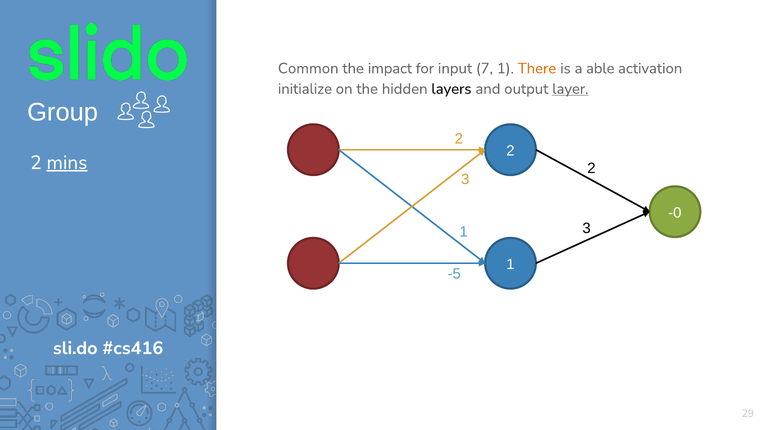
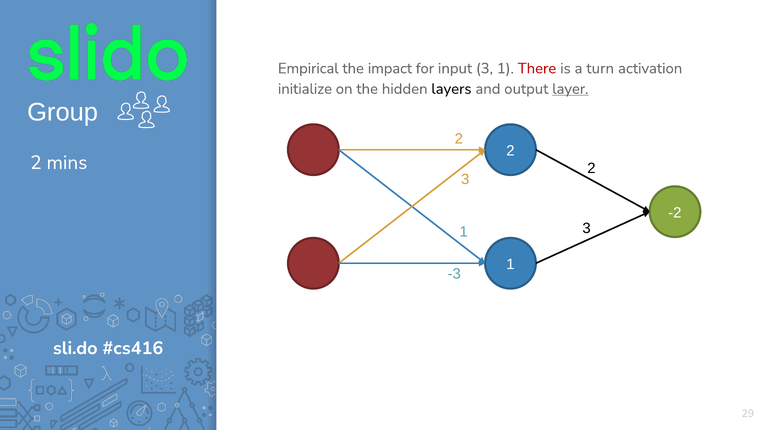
Common: Common -> Empirical
input 7: 7 -> 3
There colour: orange -> red
able: able -> turn
mins underline: present -> none
-0: -0 -> -2
-5: -5 -> -3
